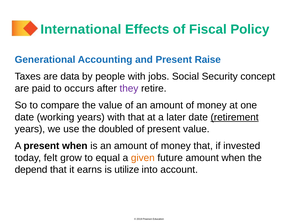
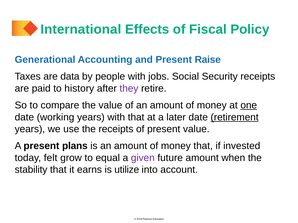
Security concept: concept -> receipts
occurs: occurs -> history
one underline: none -> present
the doubled: doubled -> receipts
present when: when -> plans
given colour: orange -> purple
depend: depend -> stability
